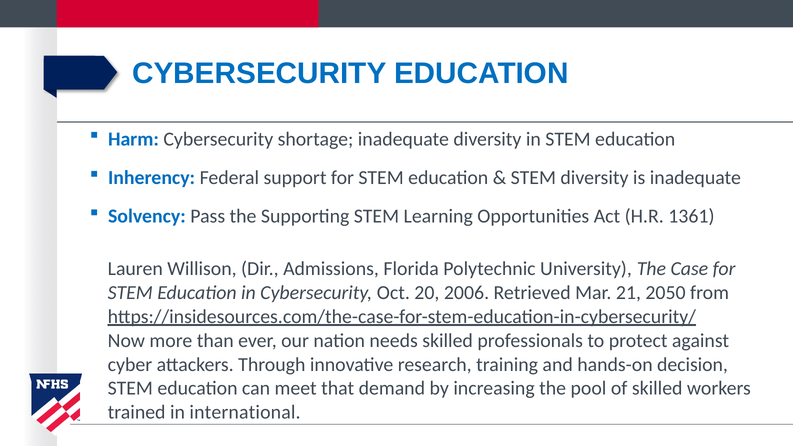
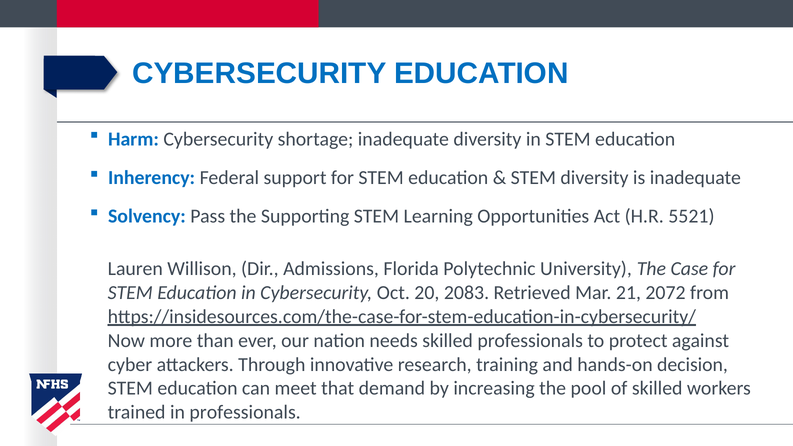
1361: 1361 -> 5521
2006: 2006 -> 2083
2050: 2050 -> 2072
in international: international -> professionals
